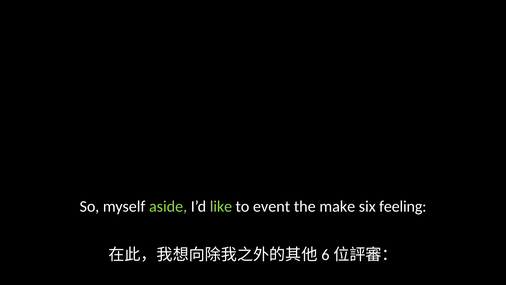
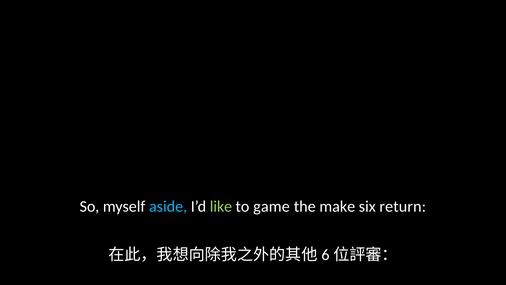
aside colour: light green -> light blue
event: event -> game
feeling: feeling -> return
